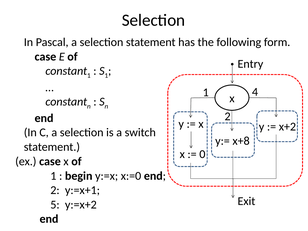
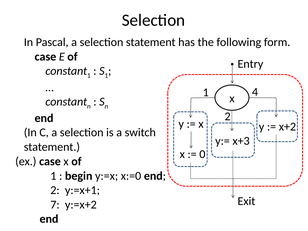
x+8: x+8 -> x+3
5: 5 -> 7
